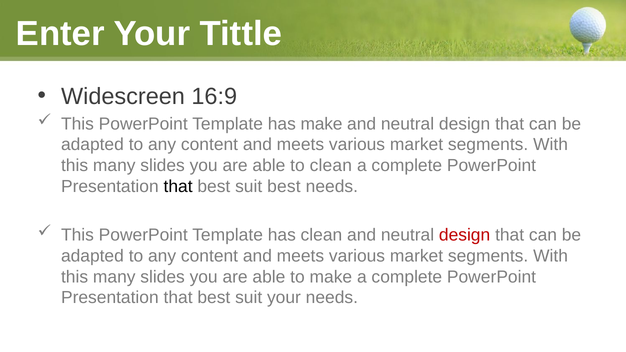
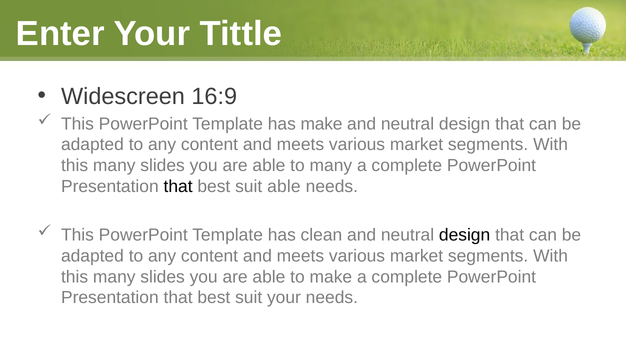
to clean: clean -> many
suit best: best -> able
design at (465, 235) colour: red -> black
